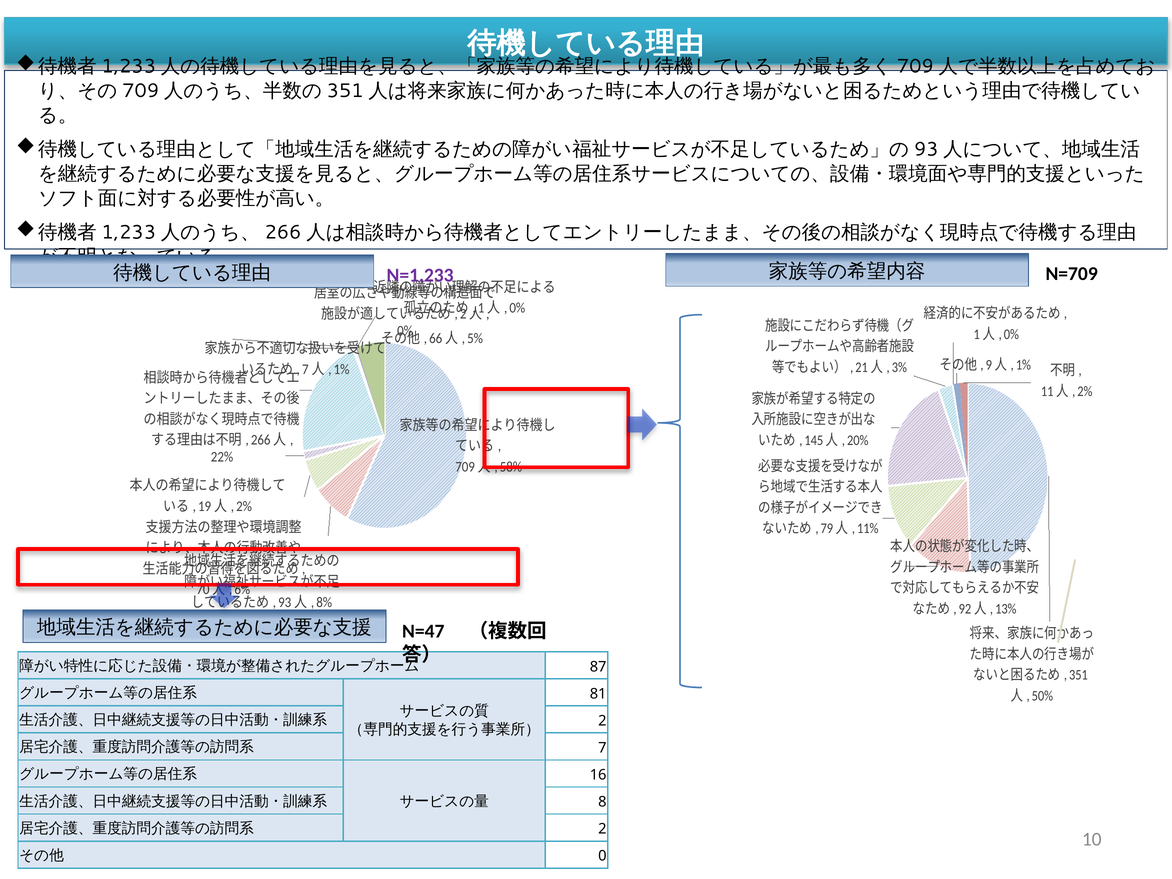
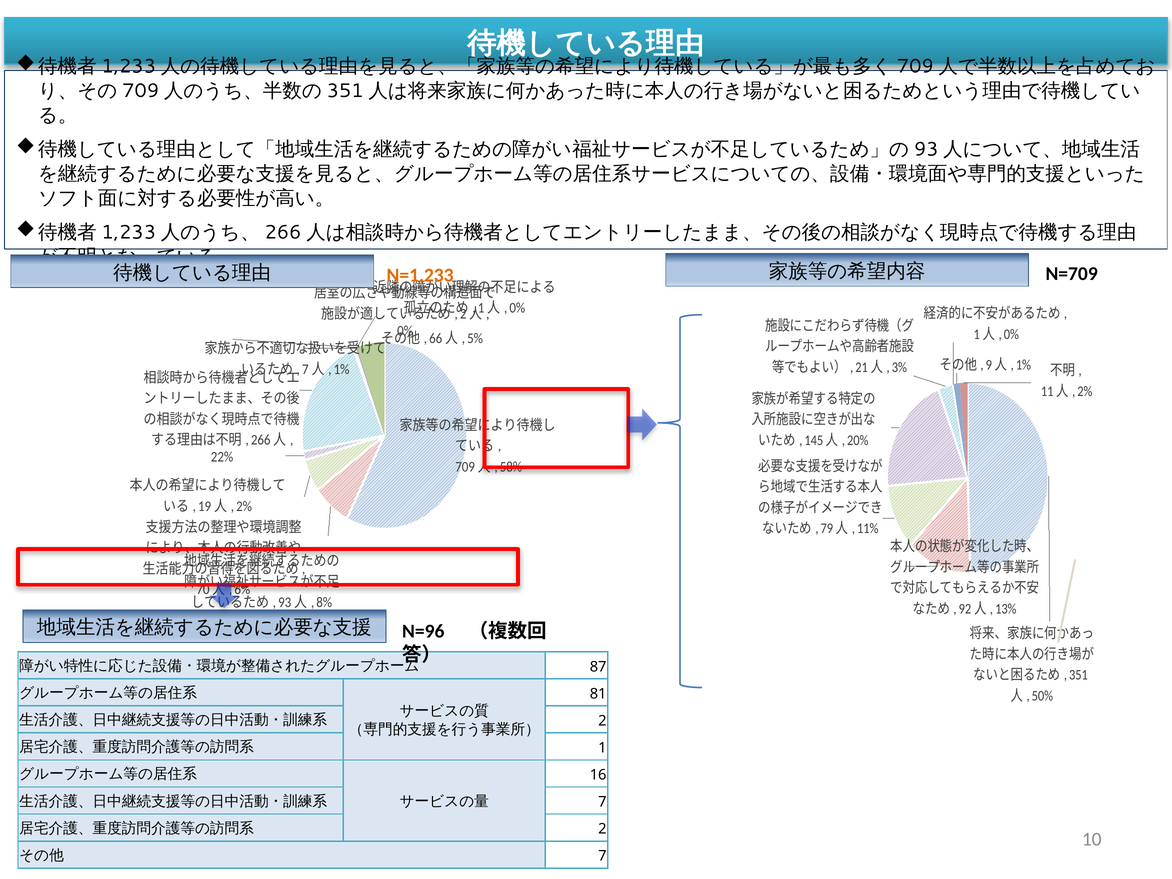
N=1,233 colour: purple -> orange
N=47: N=47 -> N=96
7: 7 -> 1
8 at (602, 802): 8 -> 7
0 at (602, 856): 0 -> 7
